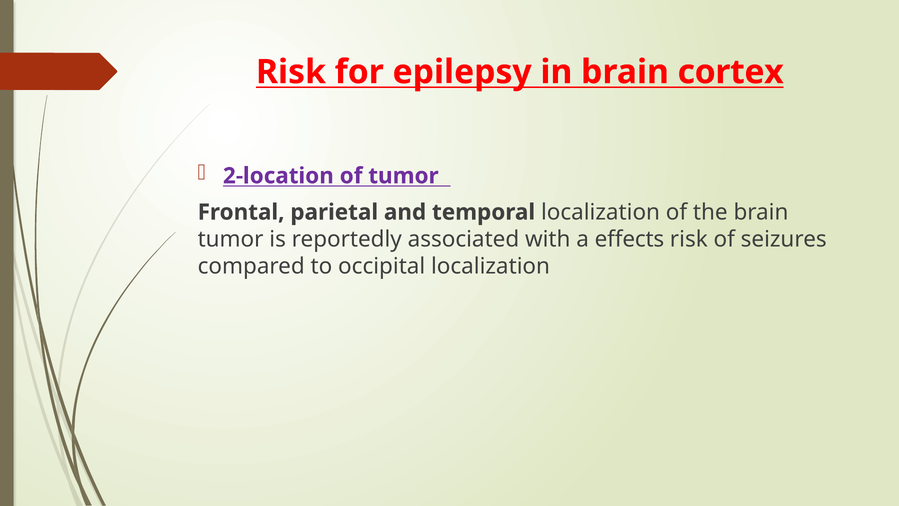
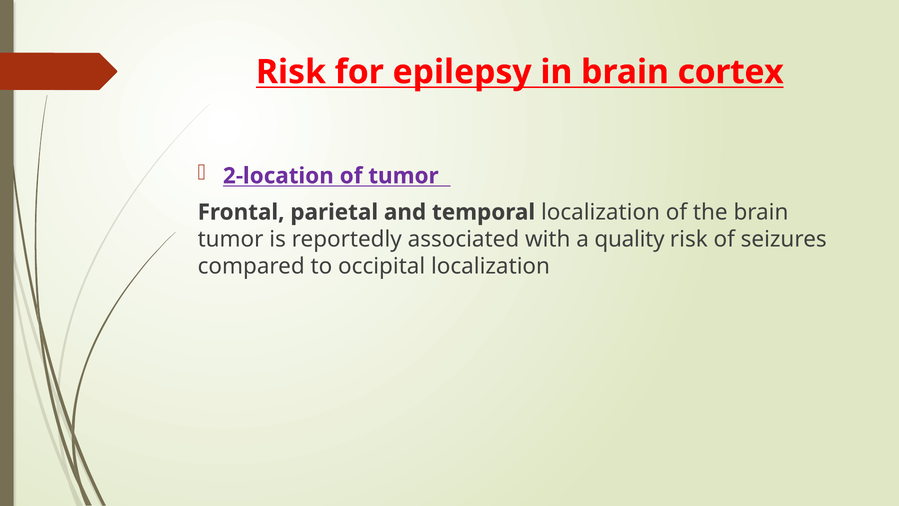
effects: effects -> quality
